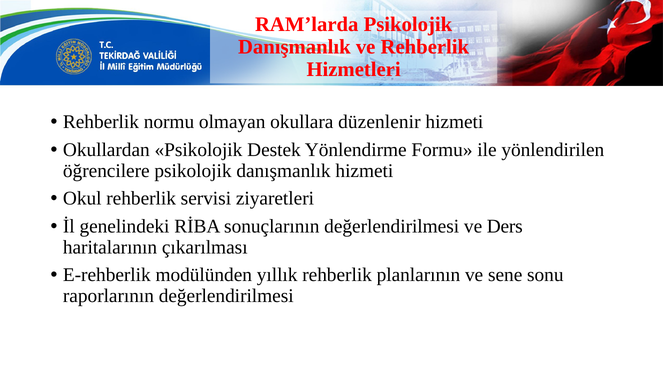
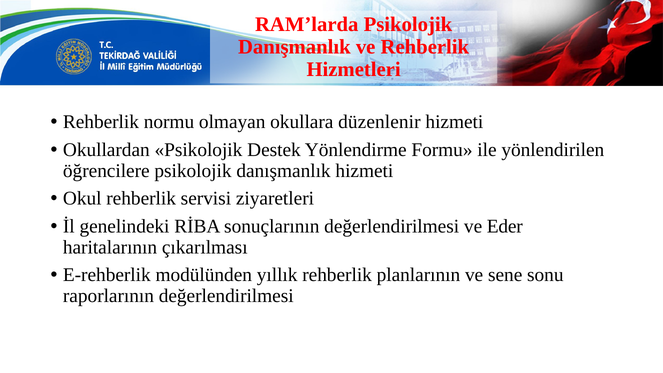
Ders: Ders -> Eder
